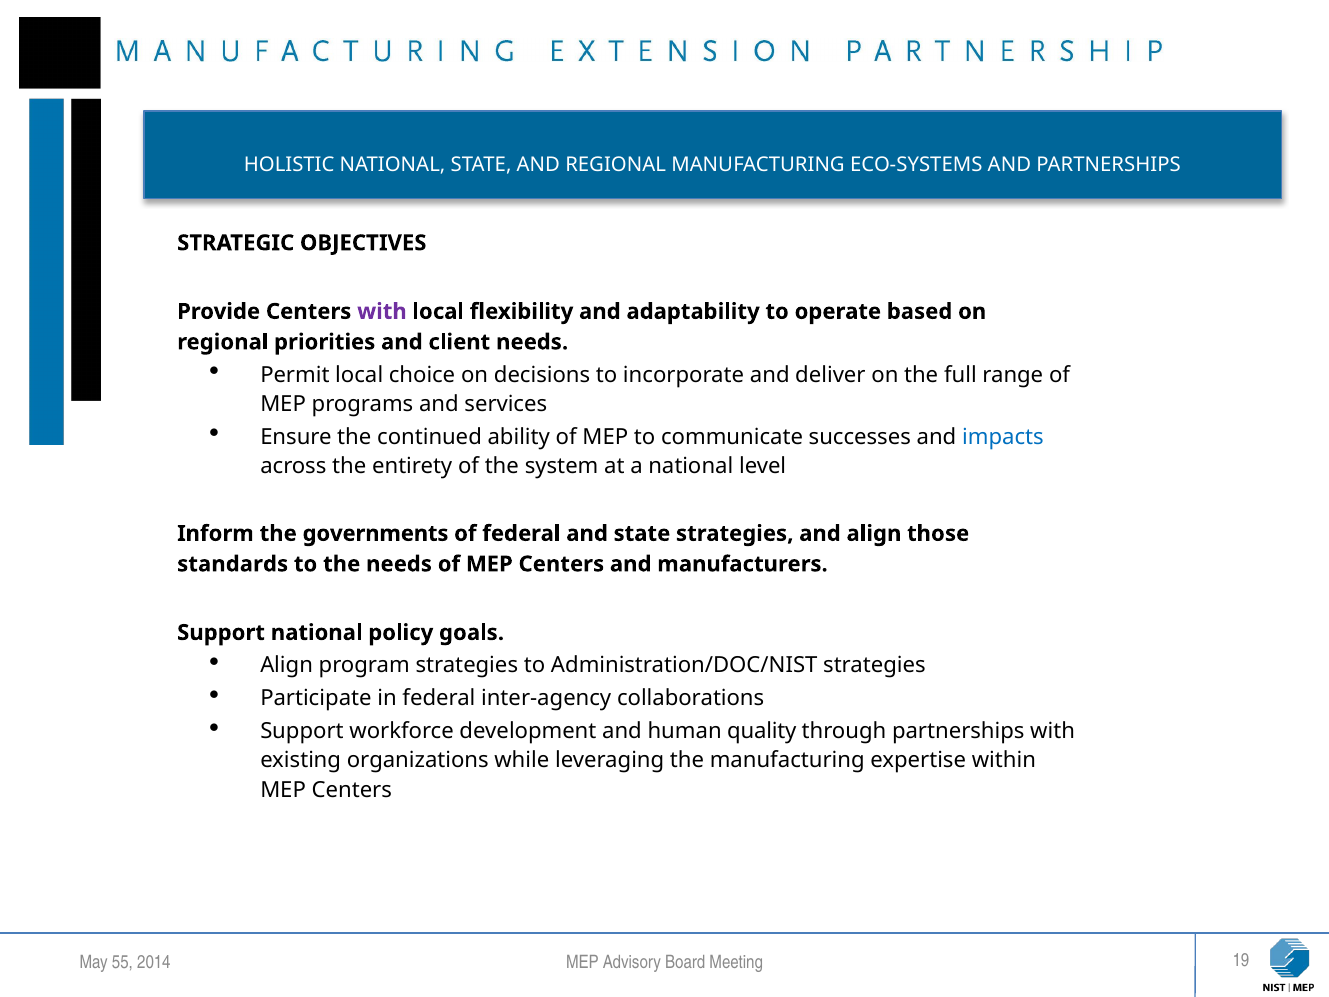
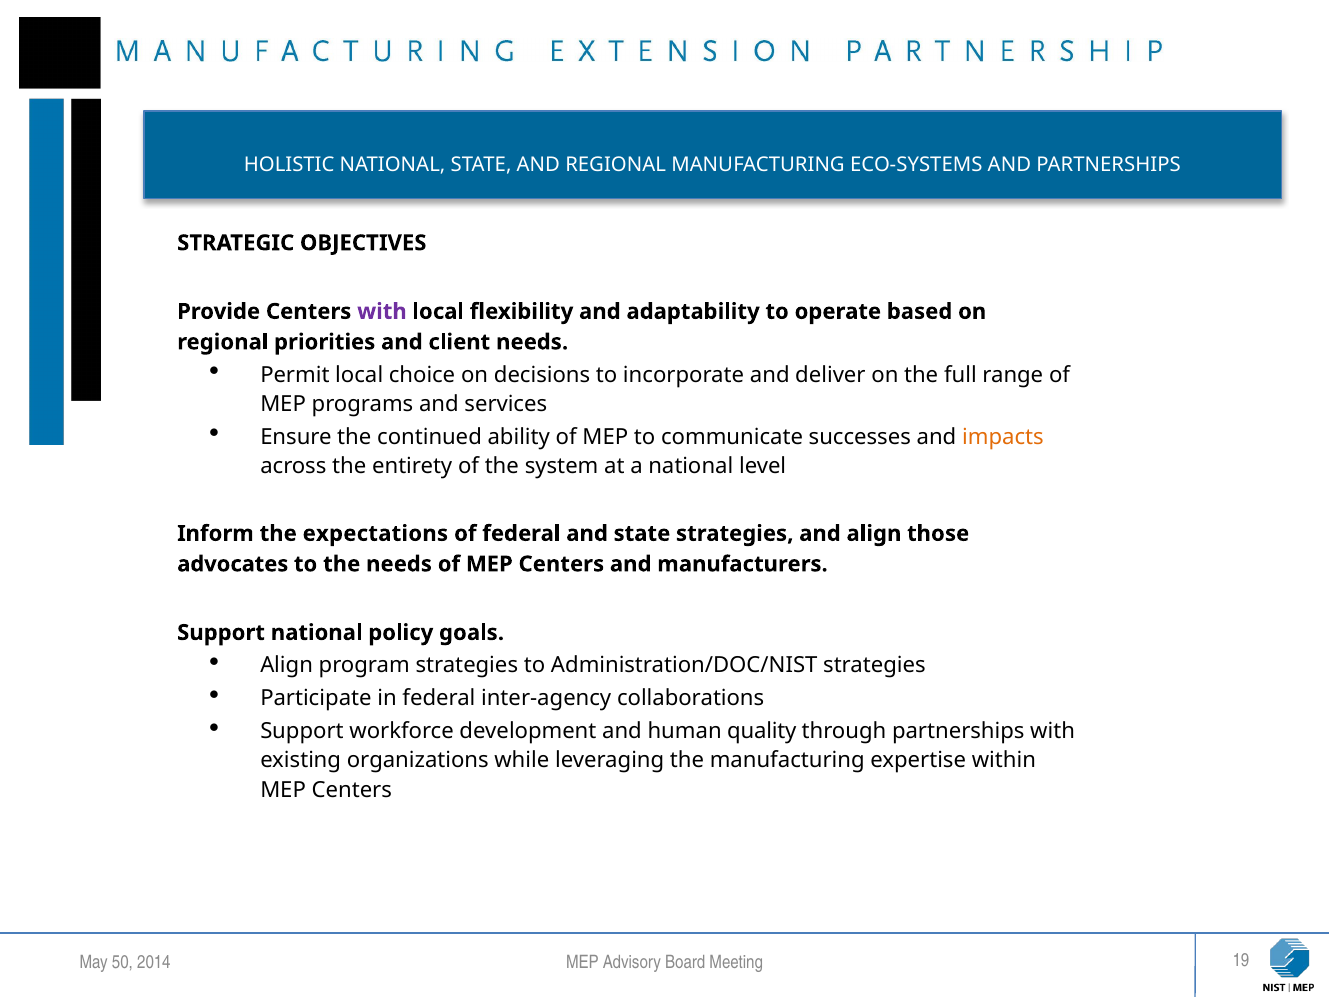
impacts colour: blue -> orange
governments: governments -> expectations
standards: standards -> advocates
55: 55 -> 50
